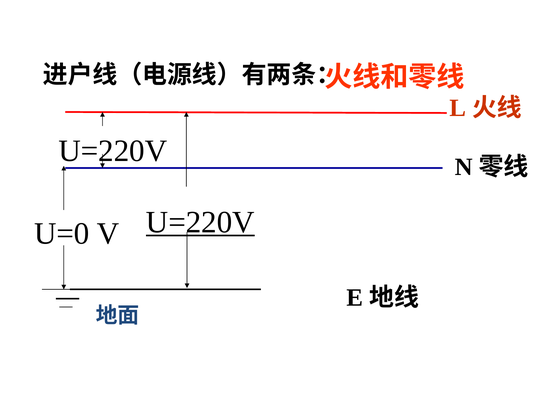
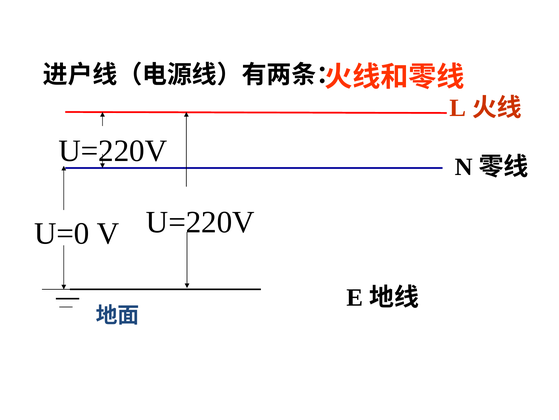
U=220V at (200, 222) underline: present -> none
